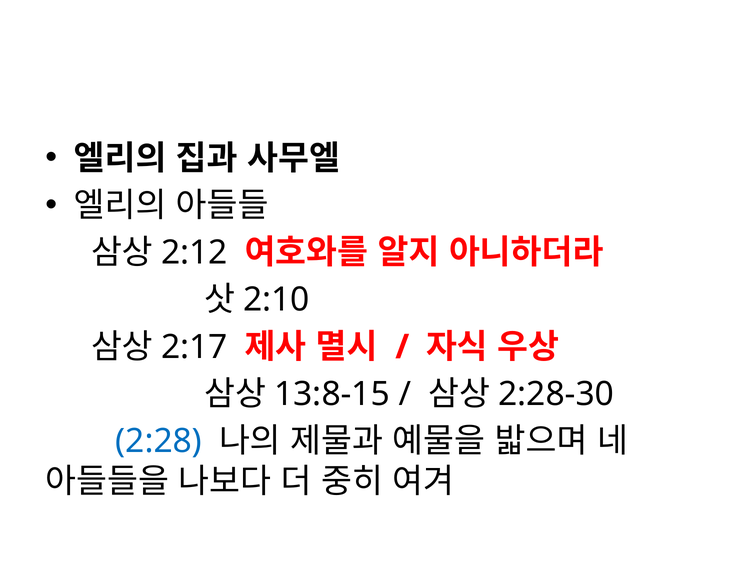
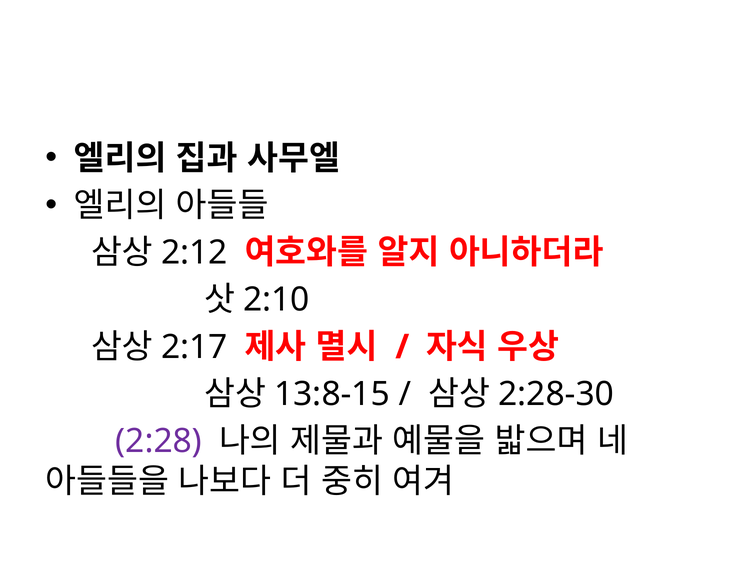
2:28 colour: blue -> purple
